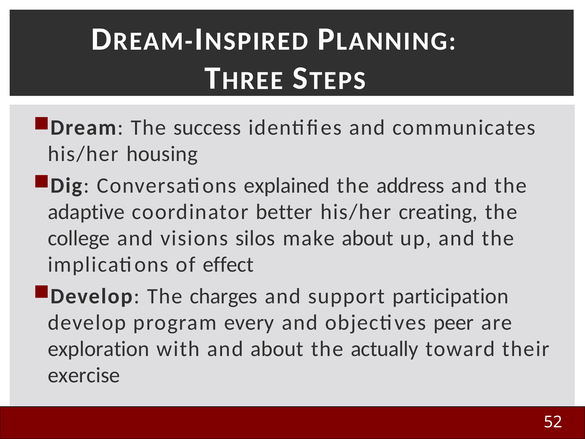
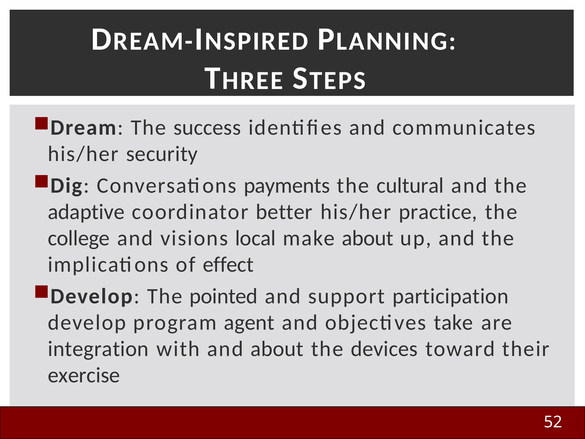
housing: housing -> security
explained: explained -> payments
address: address -> cultural
creating: creating -> practice
silos: silos -> local
charges: charges -> pointed
every: every -> agent
peer: peer -> take
exploration: exploration -> integration
actually: actually -> devices
